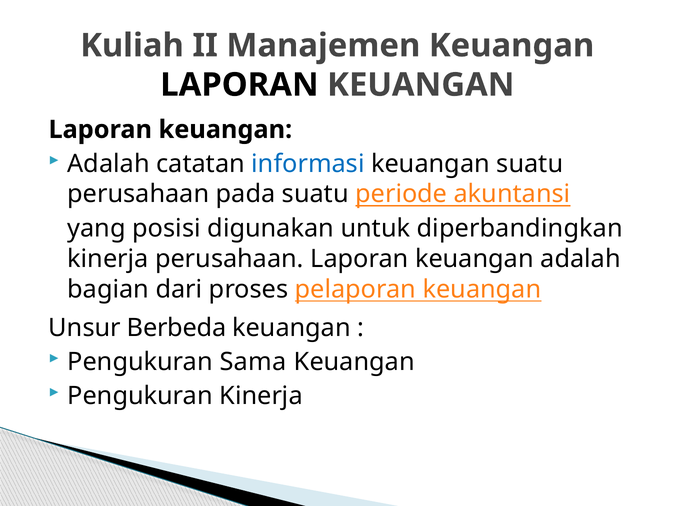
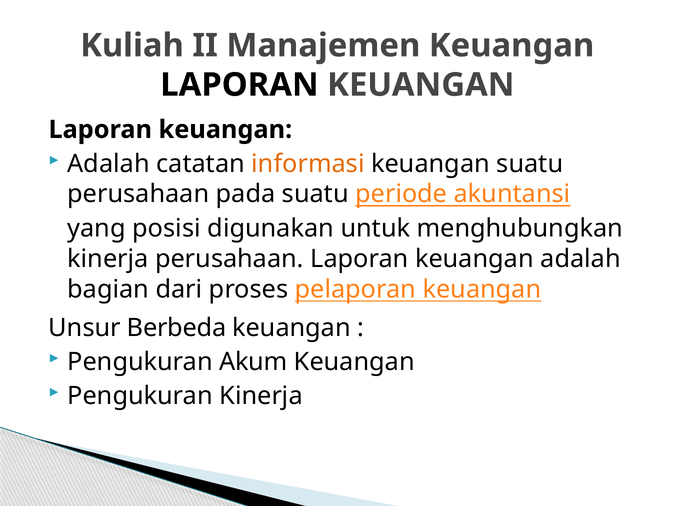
informasi colour: blue -> orange
diperbandingkan: diperbandingkan -> menghubungkan
Sama: Sama -> Akum
